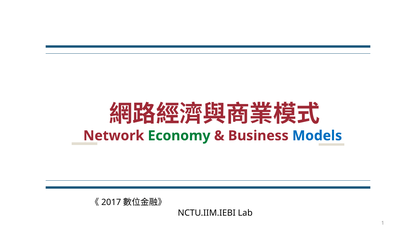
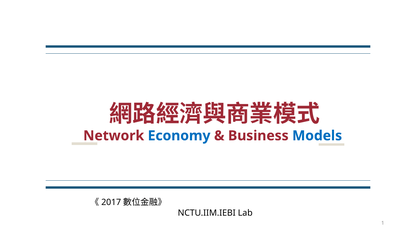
Economy colour: green -> blue
